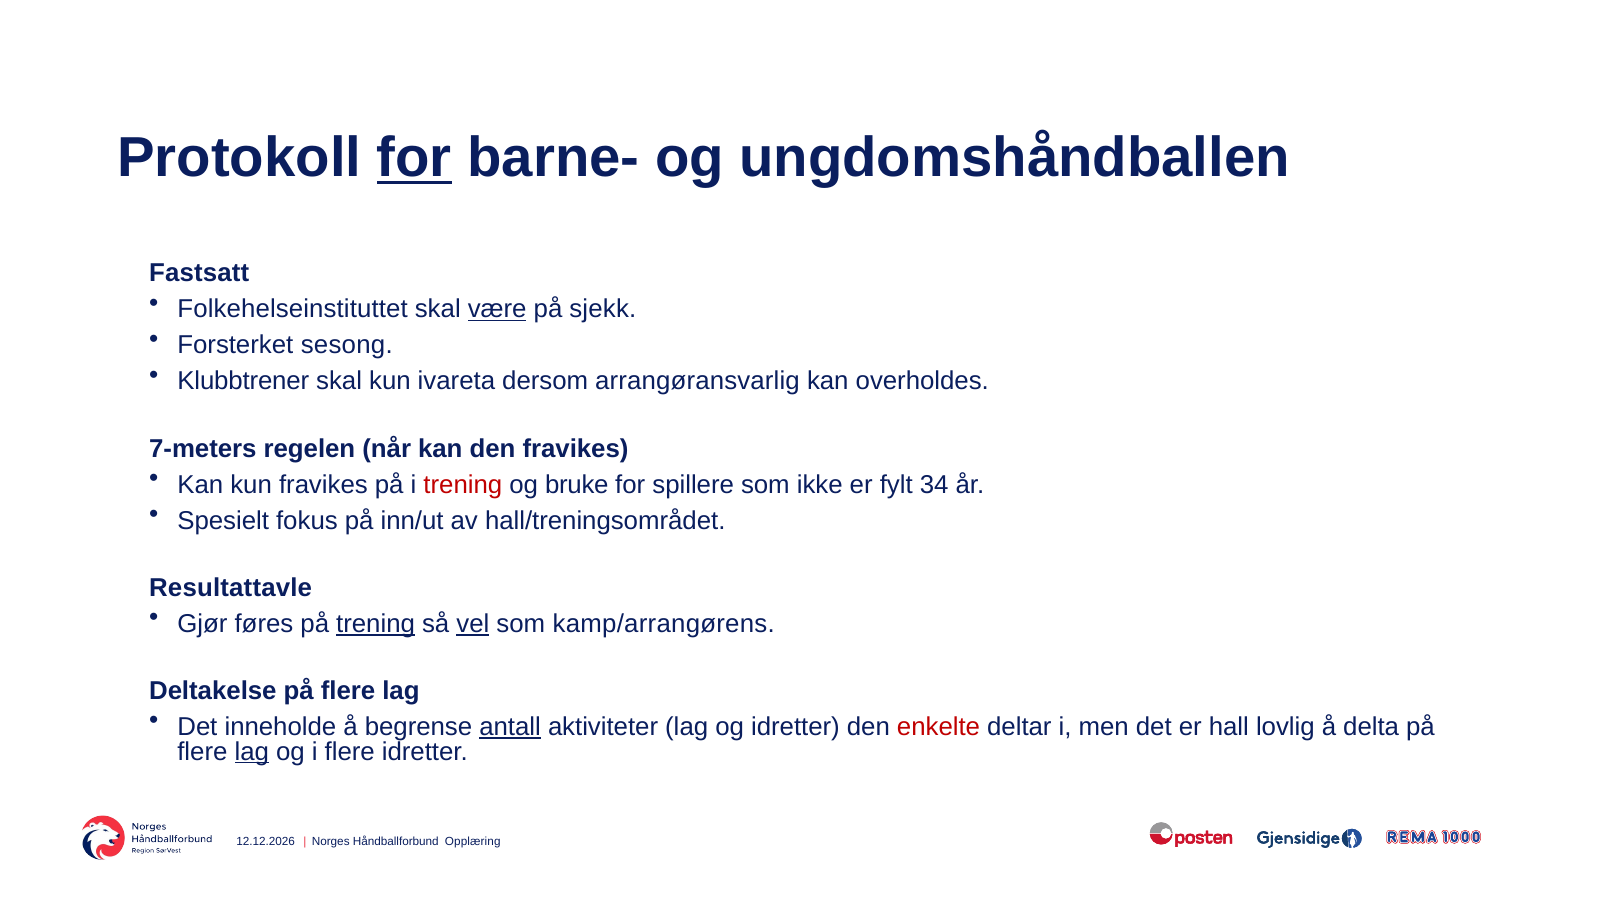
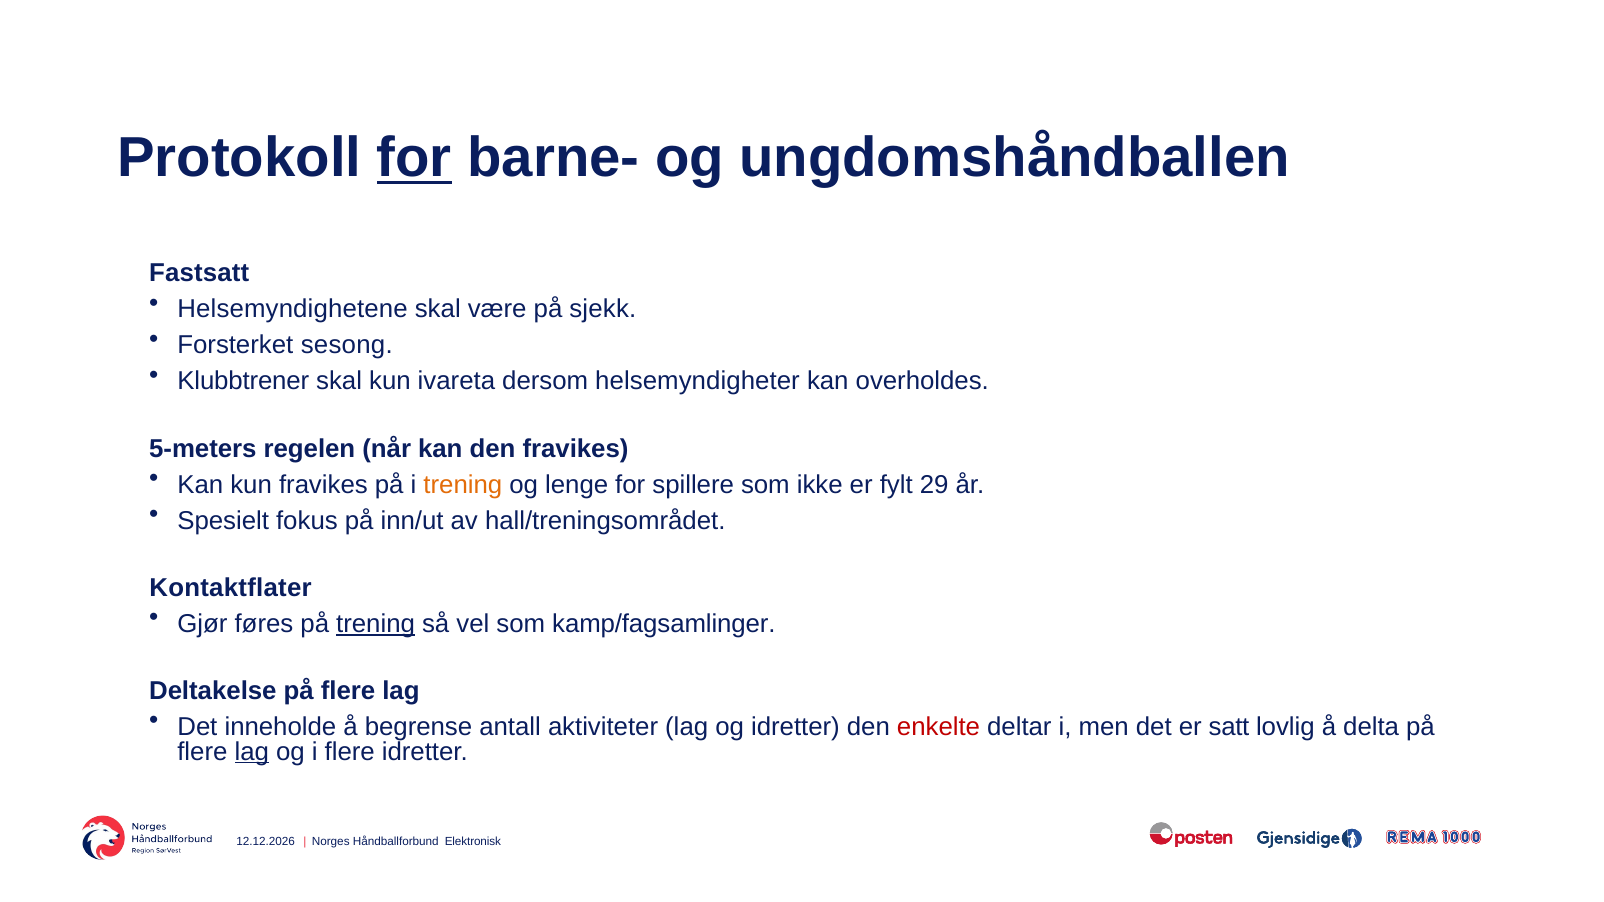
Folkehelseinstituttet: Folkehelseinstituttet -> Helsemyndighetene
være underline: present -> none
arrangøransvarlig: arrangøransvarlig -> helsemyndigheter
7-meters: 7-meters -> 5-meters
trening at (463, 485) colour: red -> orange
bruke: bruke -> lenge
34: 34 -> 29
Resultattavle: Resultattavle -> Kontaktflater
vel underline: present -> none
kamp/arrangørens: kamp/arrangørens -> kamp/fagsamlinger
antall underline: present -> none
hall: hall -> satt
Opplæring: Opplæring -> Elektronisk
